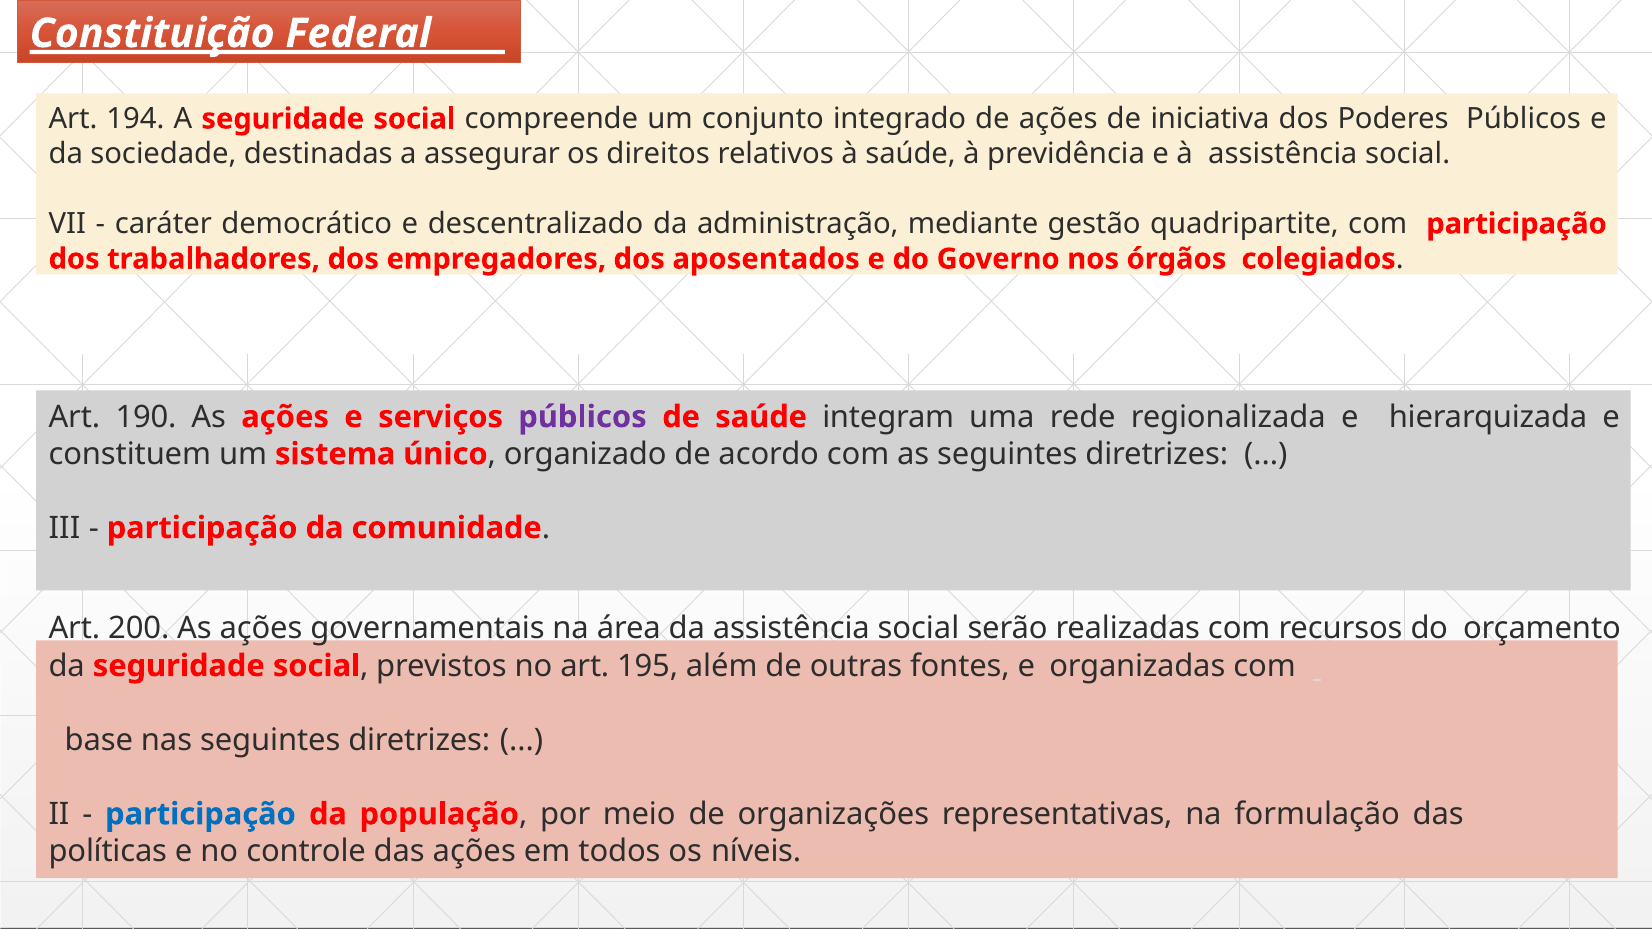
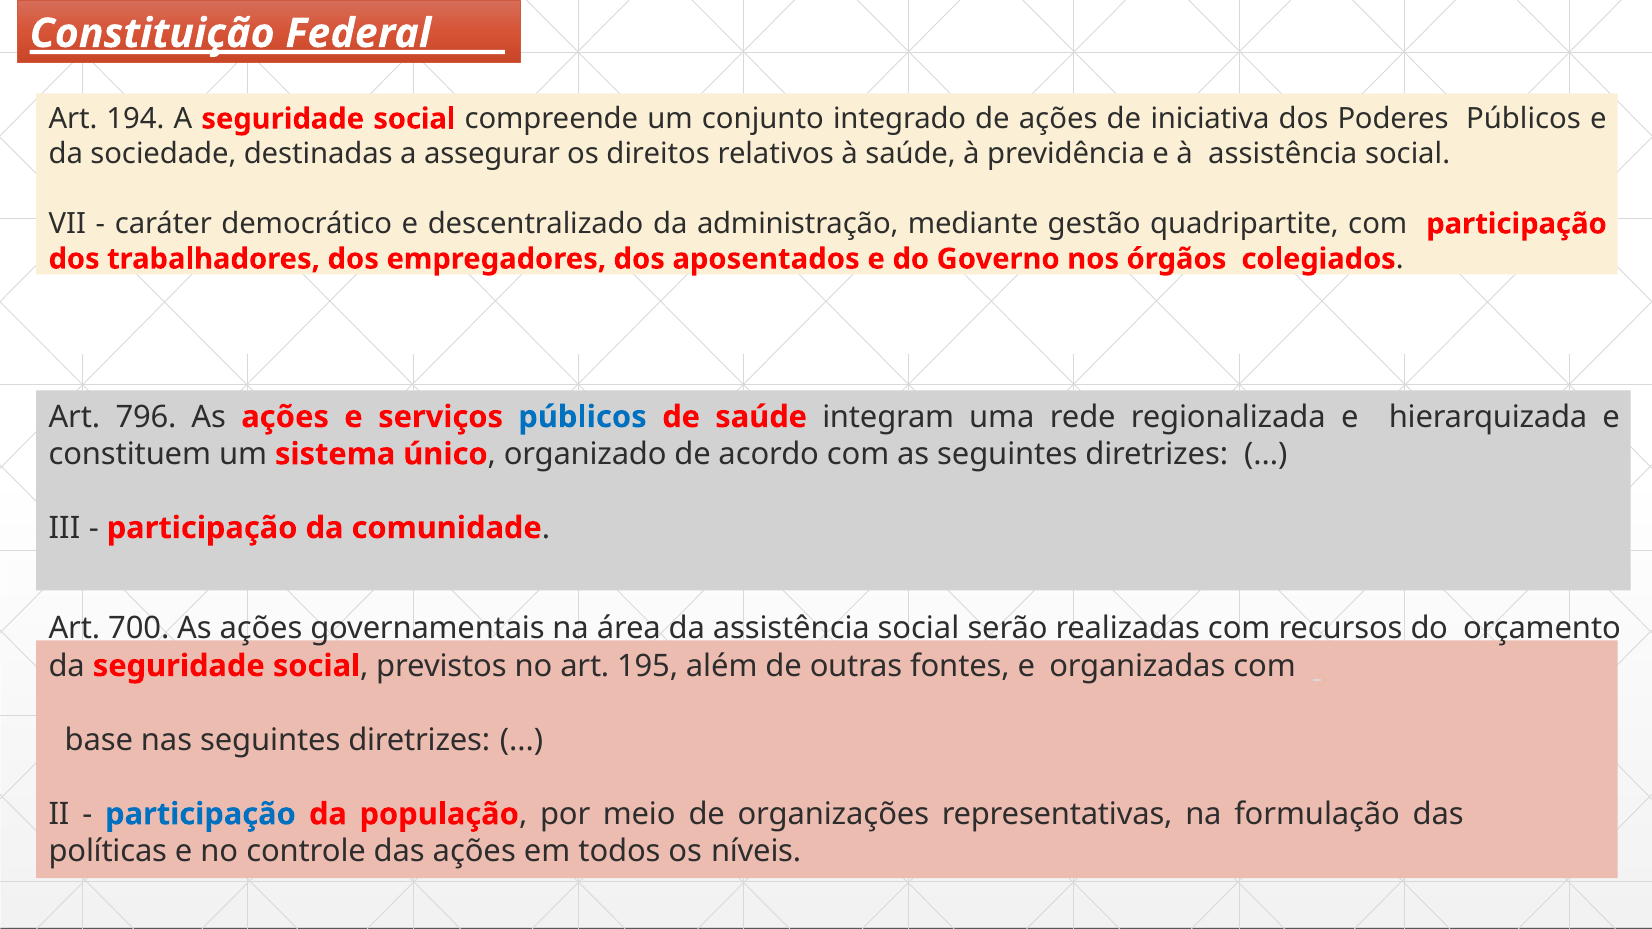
190: 190 -> 796
públicos at (583, 417) colour: purple -> blue
200: 200 -> 700
